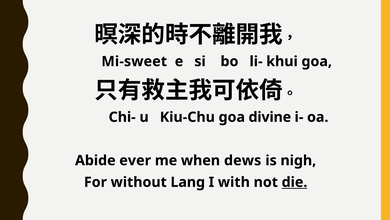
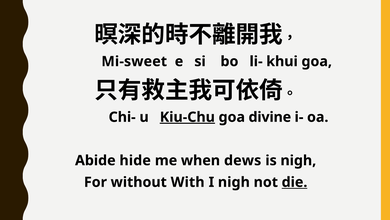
Kiu-Chu underline: none -> present
ever: ever -> hide
Lang: Lang -> With
I with: with -> nigh
